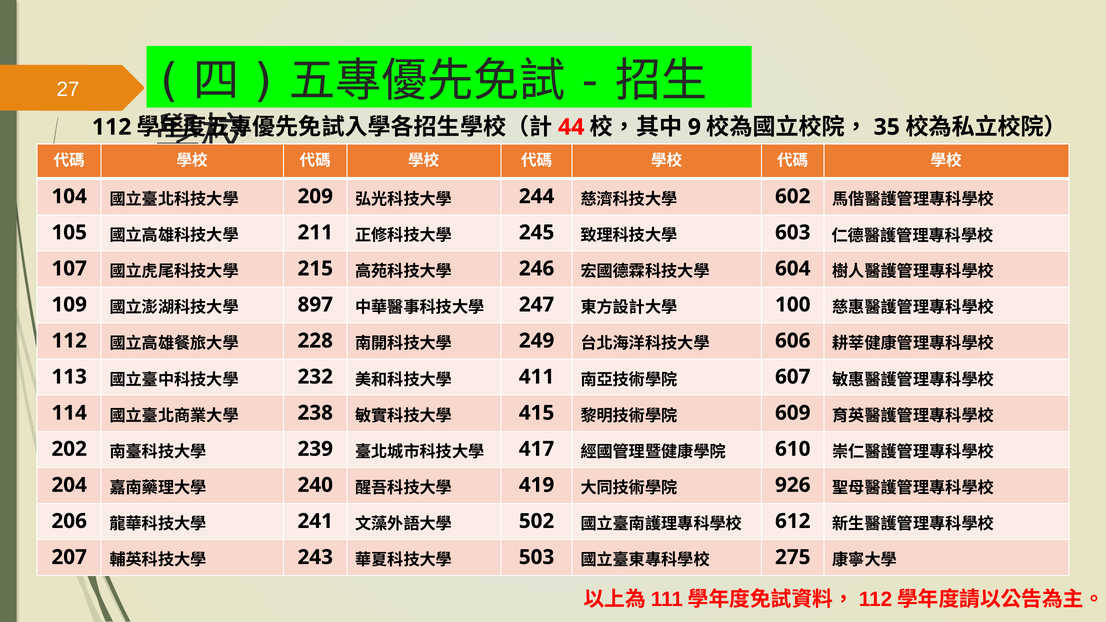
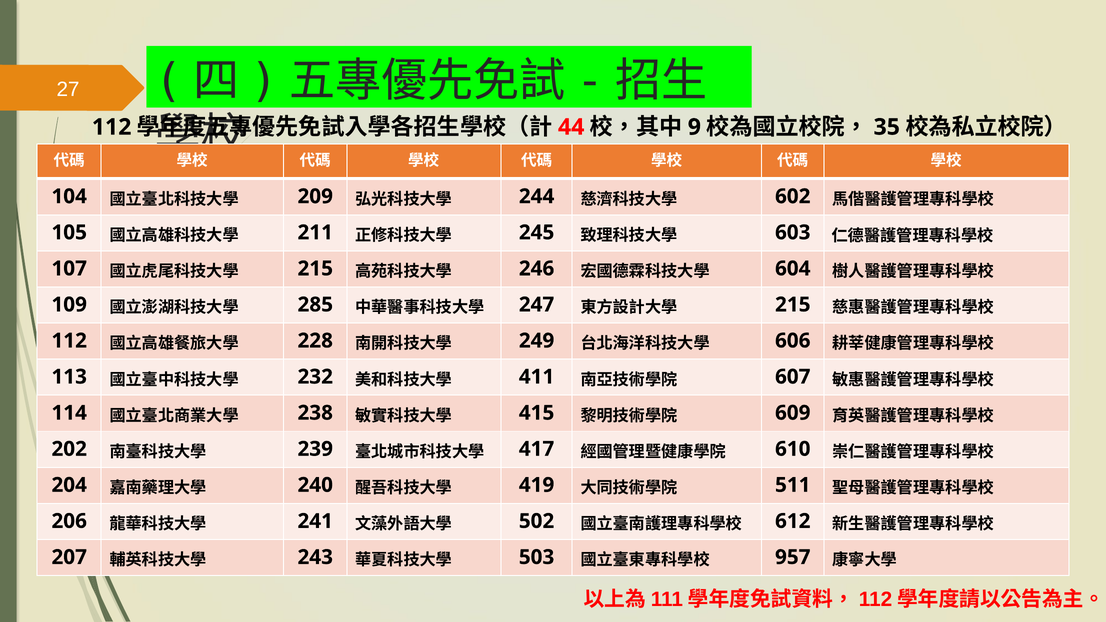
897: 897 -> 285
100 at (793, 305): 100 -> 215
926: 926 -> 511
275: 275 -> 957
